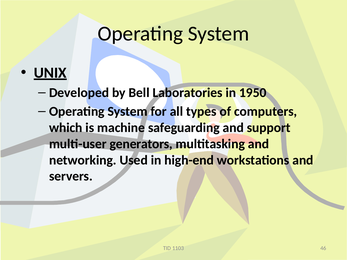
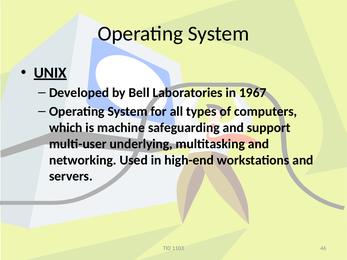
1950: 1950 -> 1967
generators: generators -> underlying
